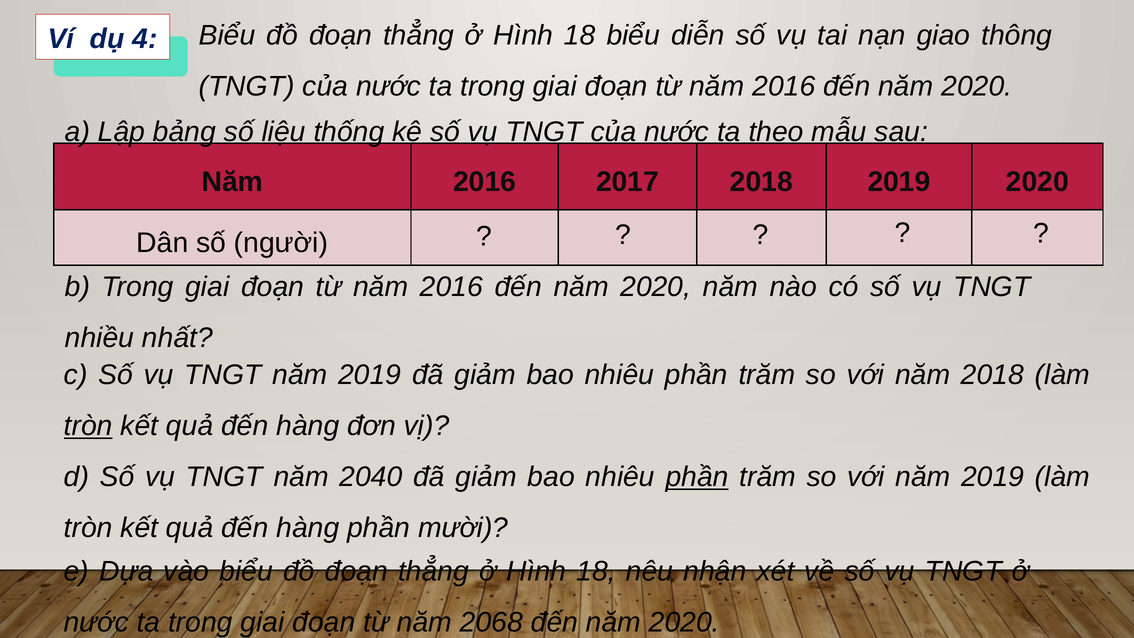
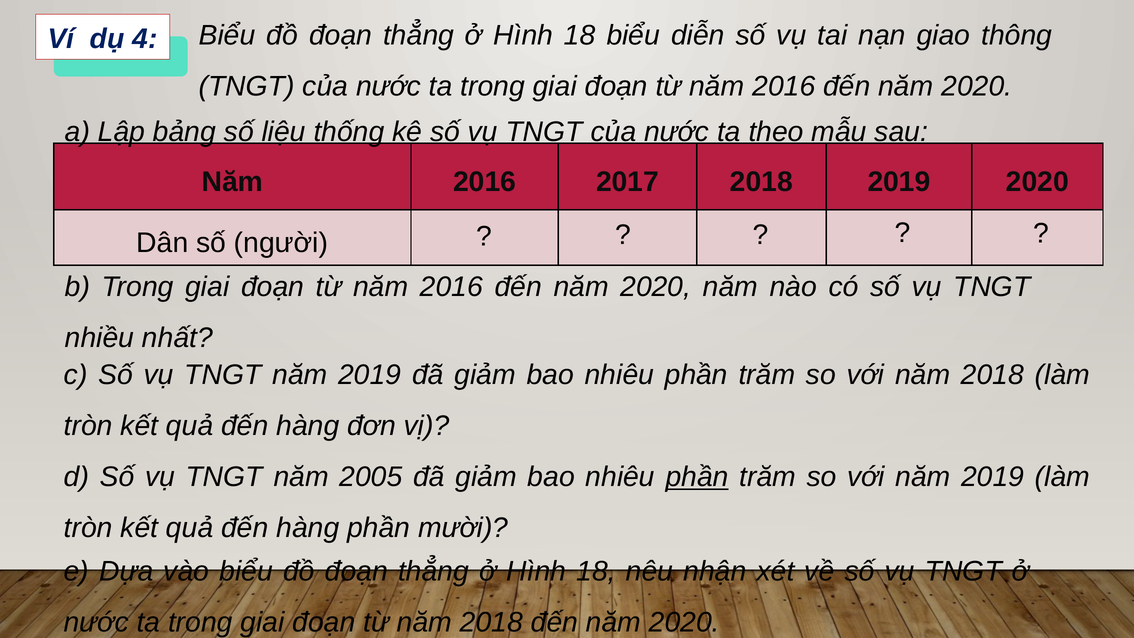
tròn at (88, 426) underline: present -> none
2040: 2040 -> 2005
từ năm 2068: 2068 -> 2018
